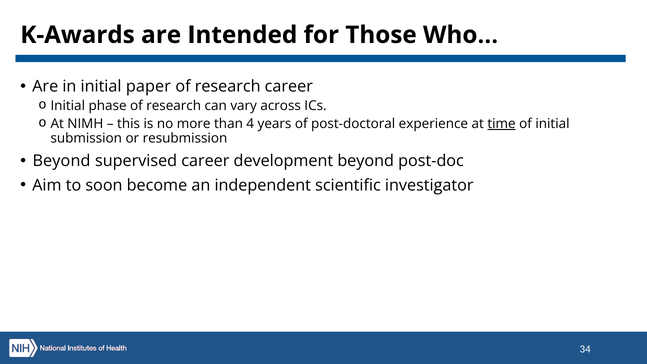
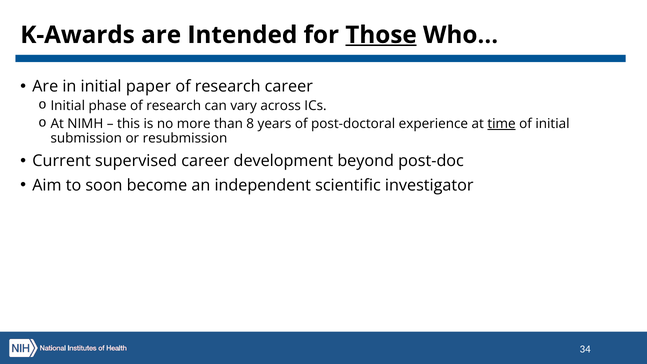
Those underline: none -> present
4: 4 -> 8
Beyond at (61, 161): Beyond -> Current
